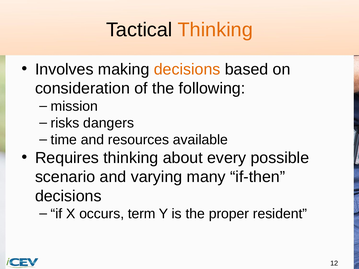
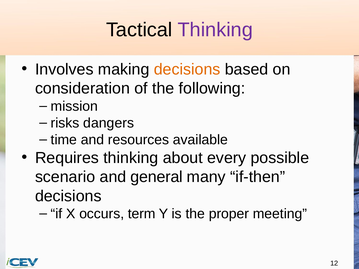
Thinking at (215, 30) colour: orange -> purple
varying: varying -> general
resident: resident -> meeting
